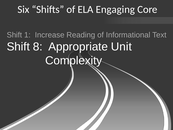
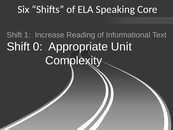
Engaging: Engaging -> Speaking
8: 8 -> 0
